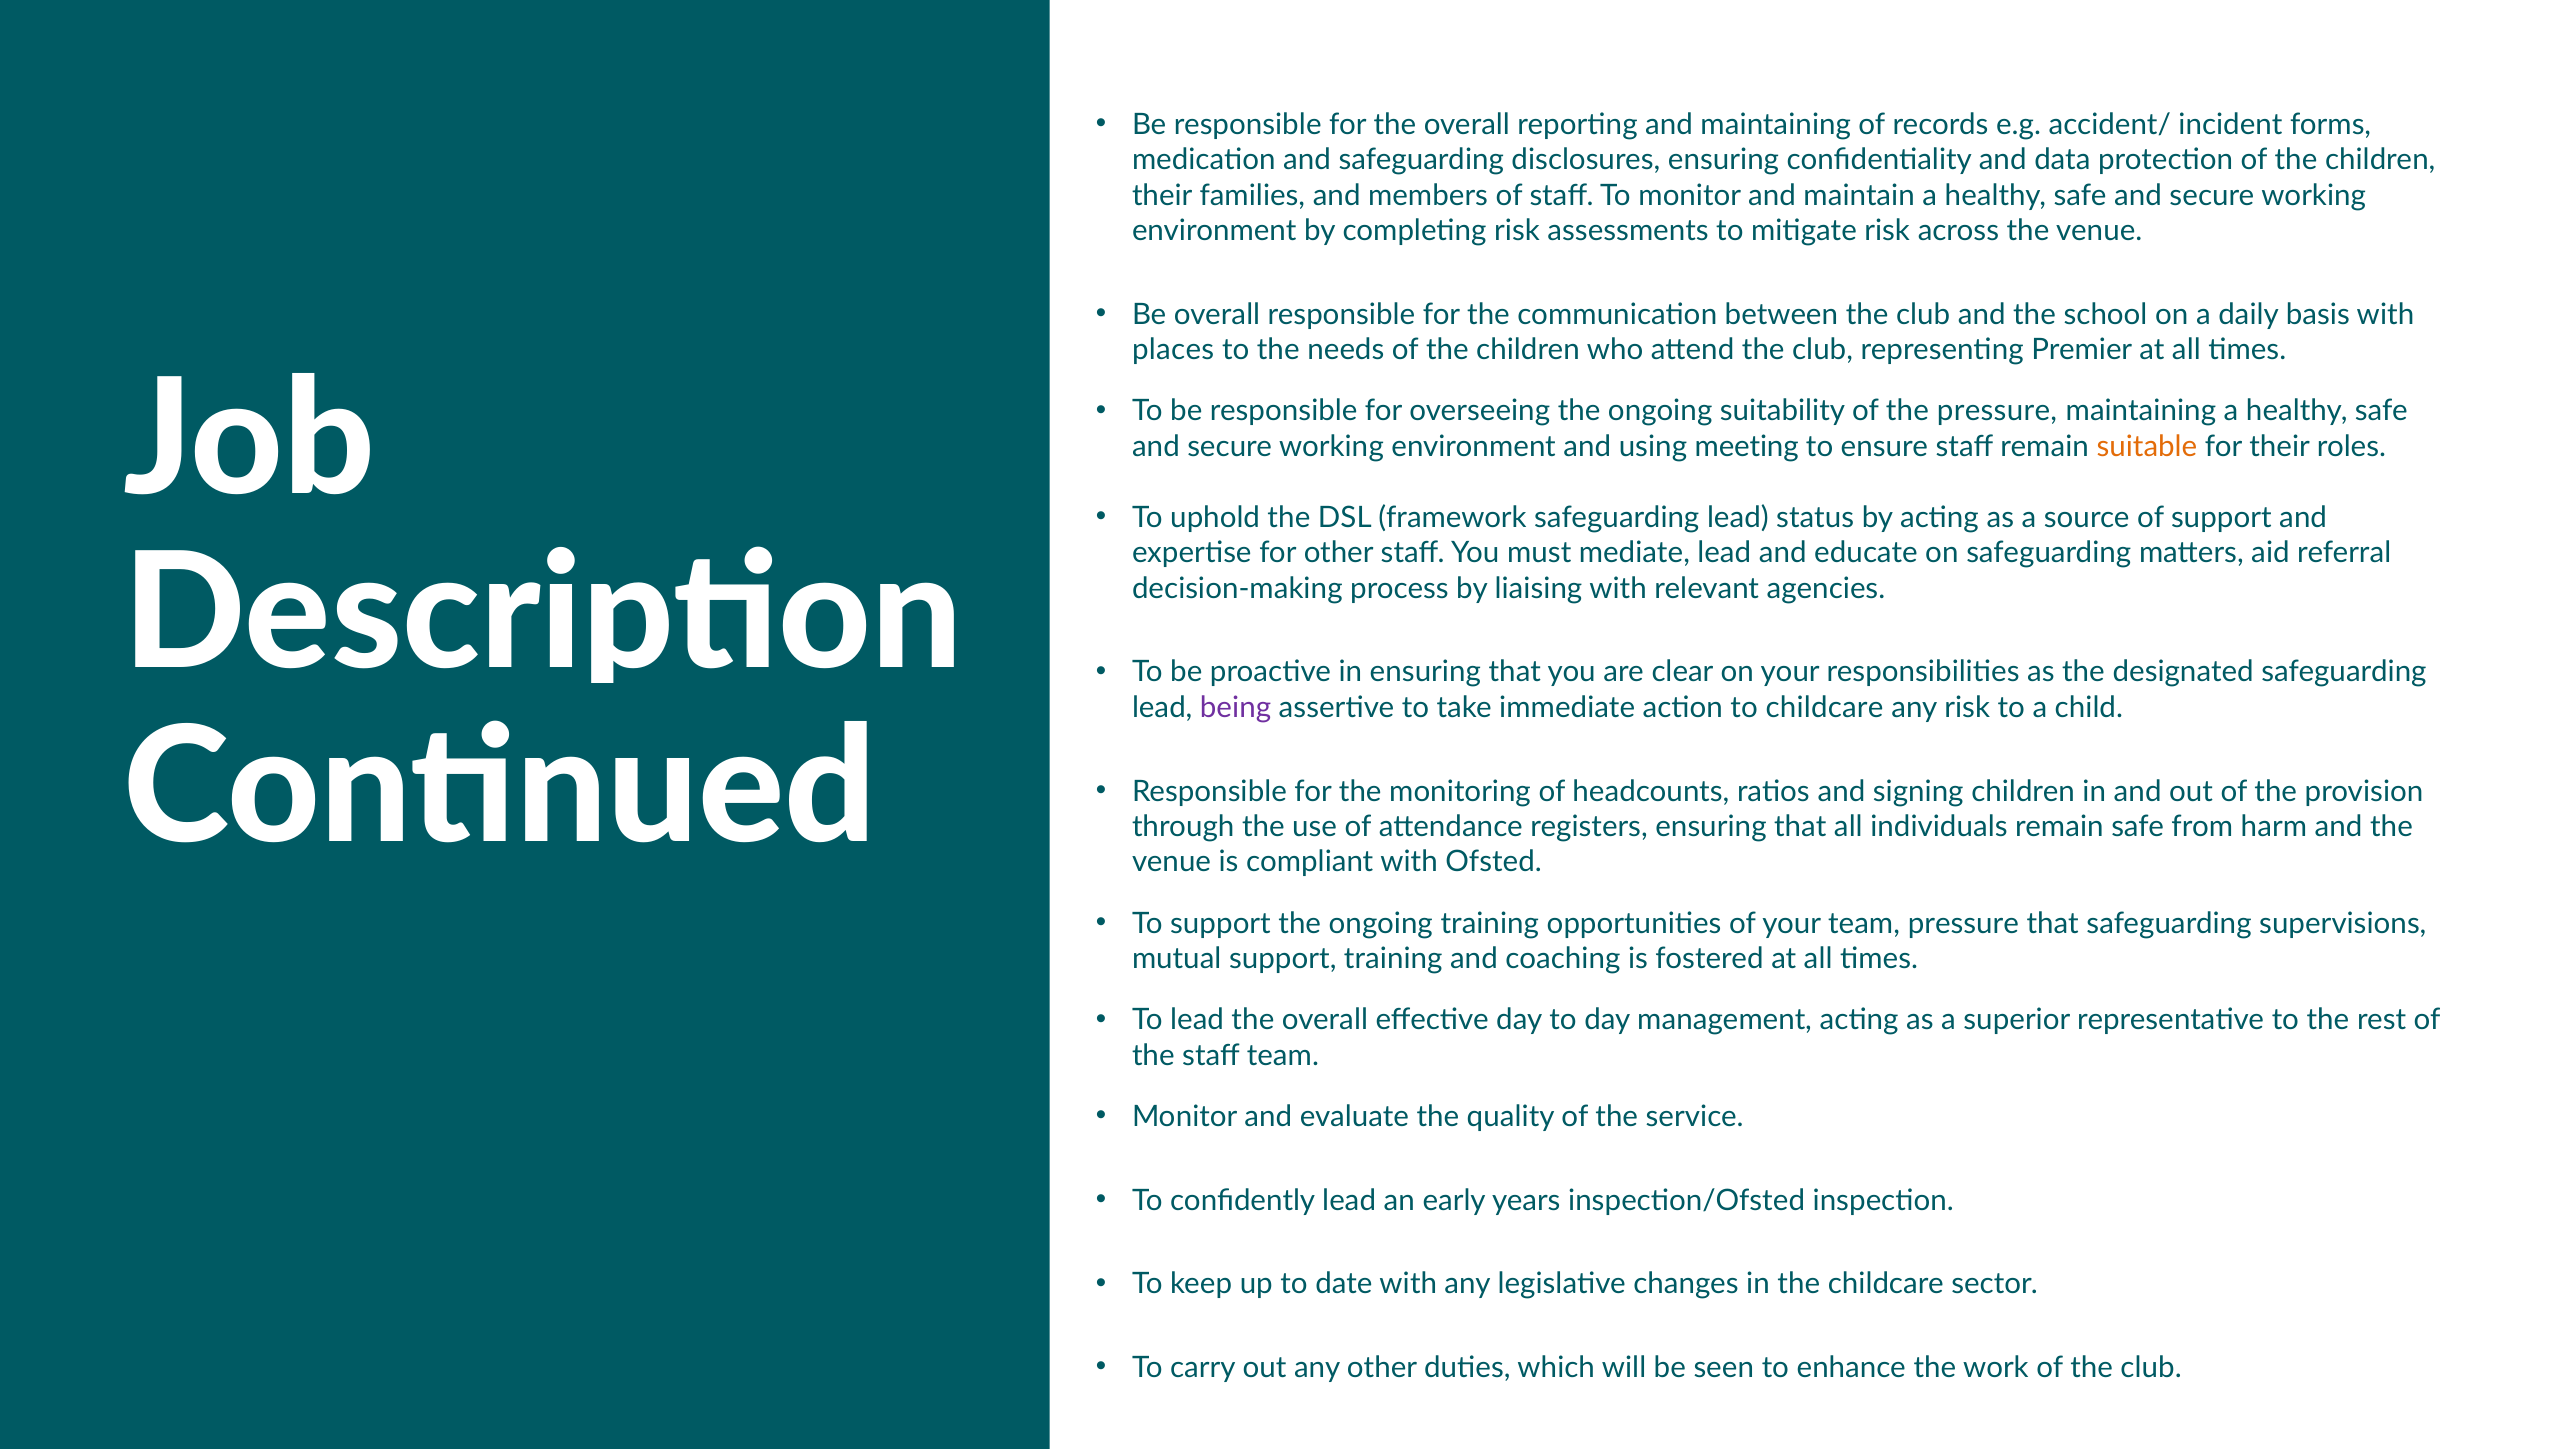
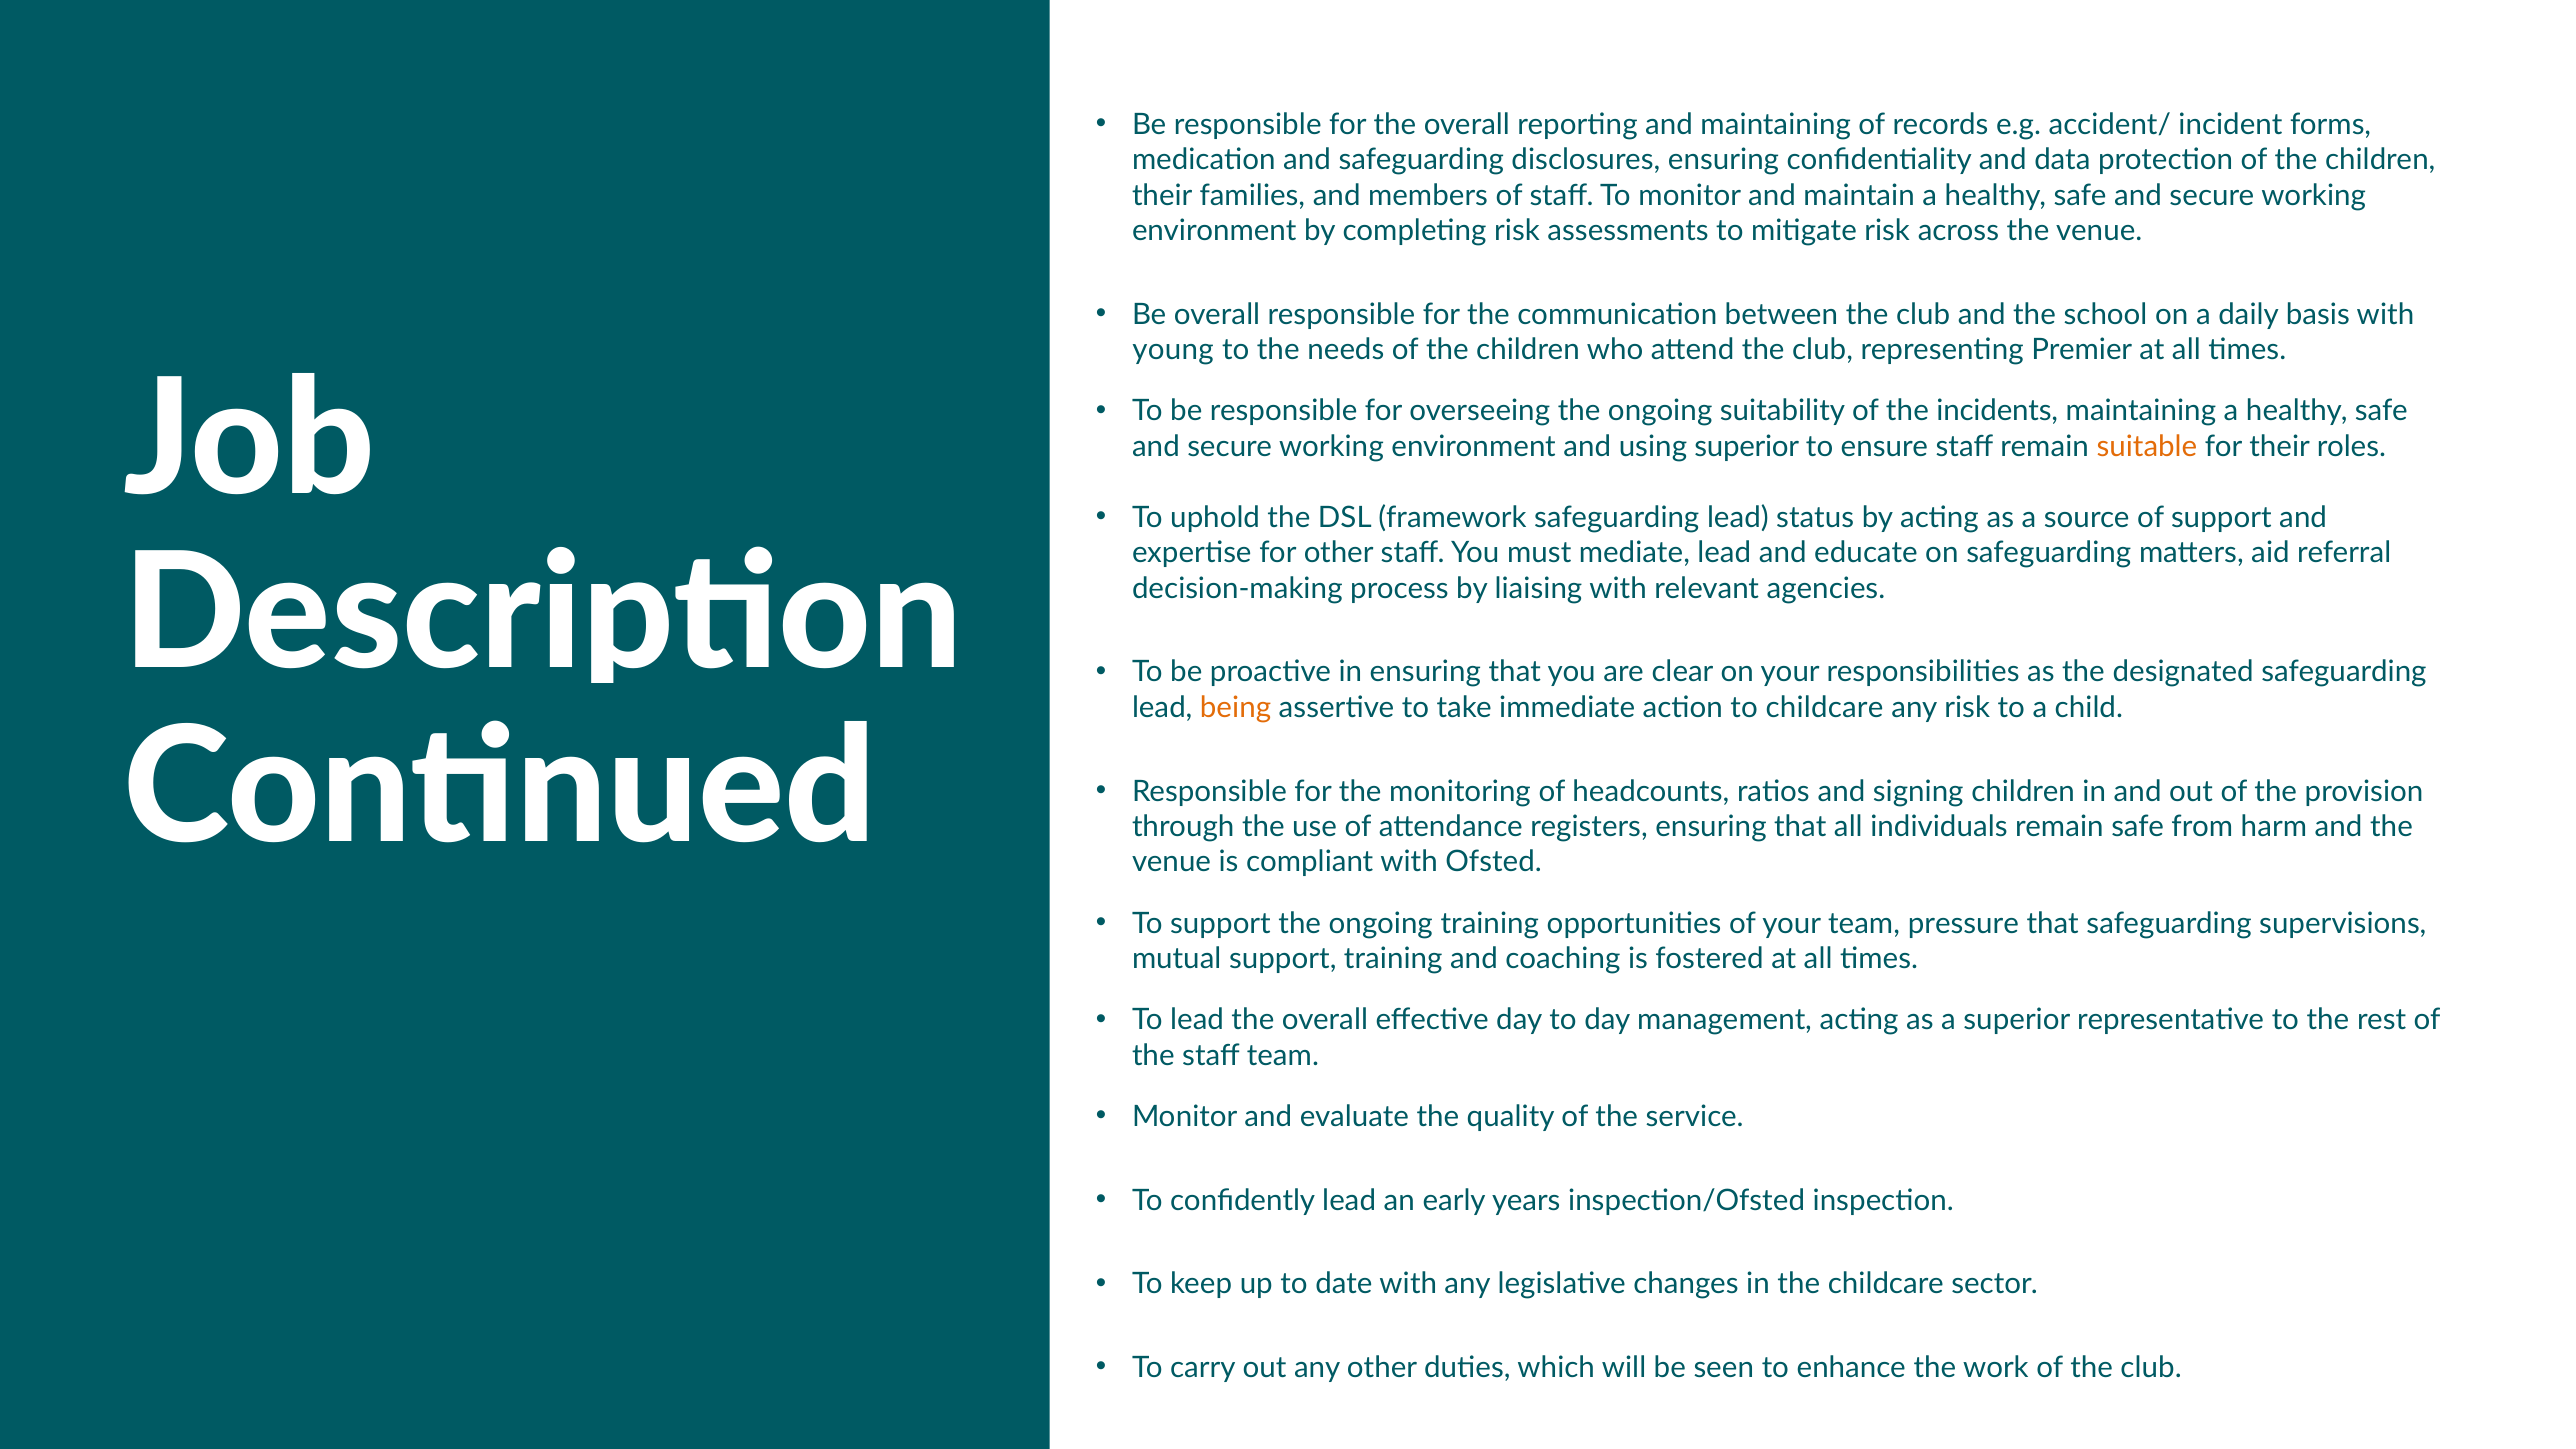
places: places -> young
the pressure: pressure -> incidents
using meeting: meeting -> superior
being colour: purple -> orange
